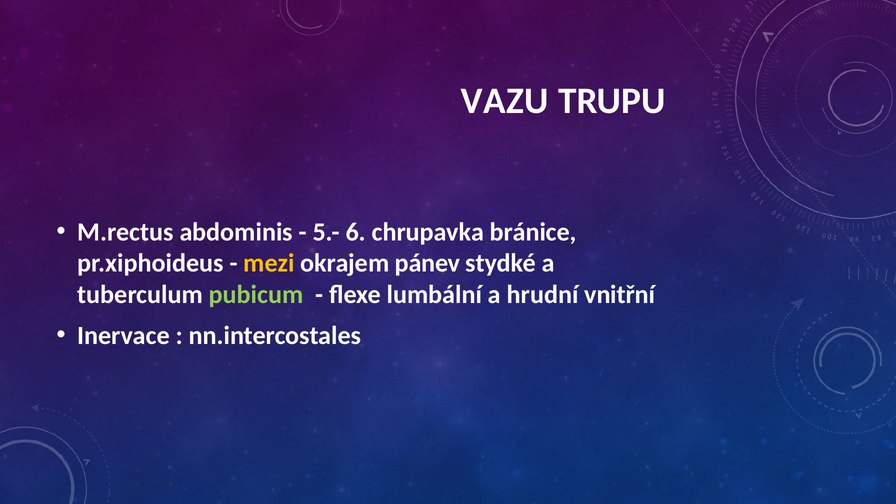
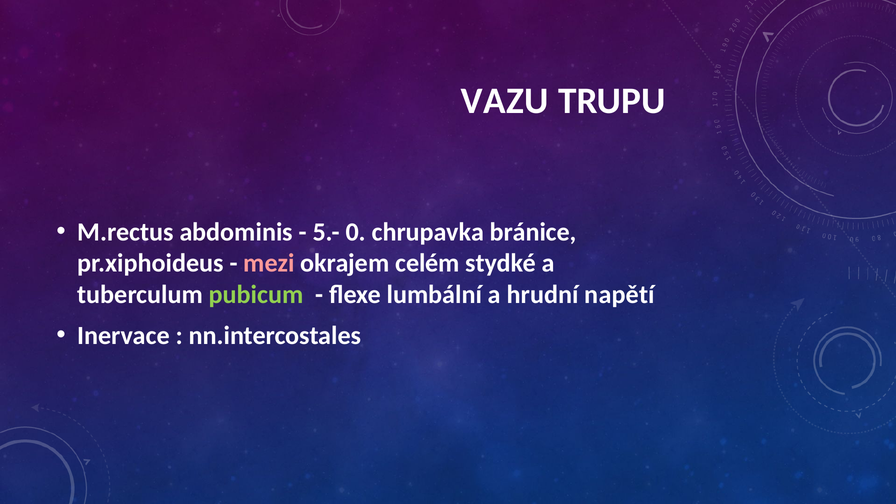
6: 6 -> 0
mezi colour: yellow -> pink
pánev: pánev -> celém
vnitřní: vnitřní -> napětí
